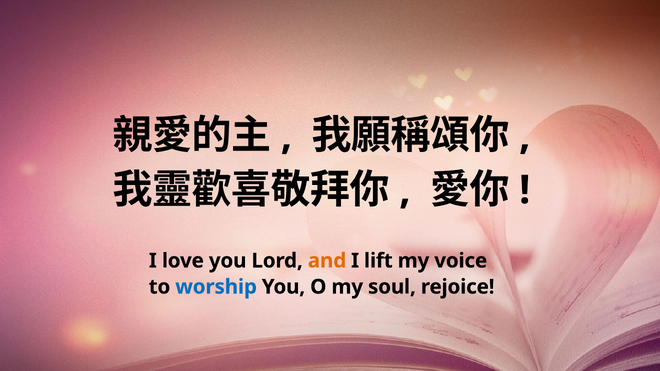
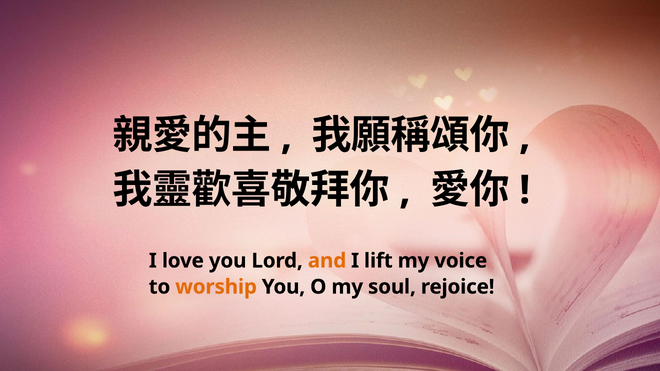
worship colour: blue -> orange
